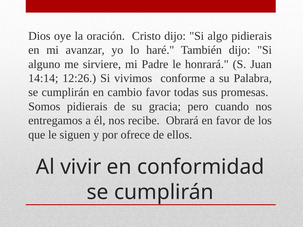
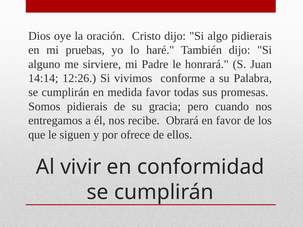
avanzar: avanzar -> pruebas
cambio: cambio -> medida
